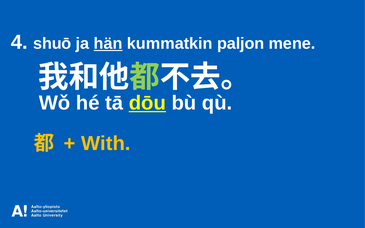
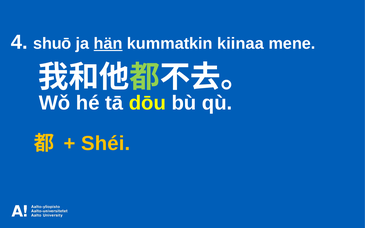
paljon: paljon -> kiinaa
dōu underline: present -> none
With: With -> Shéi
